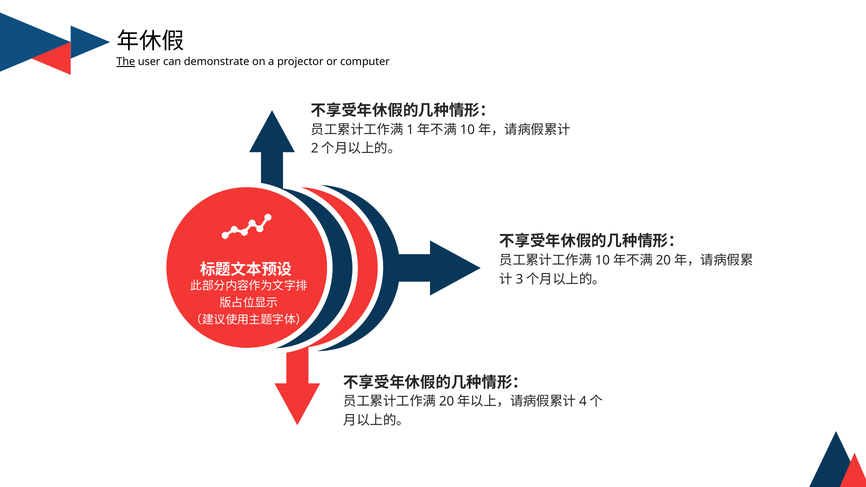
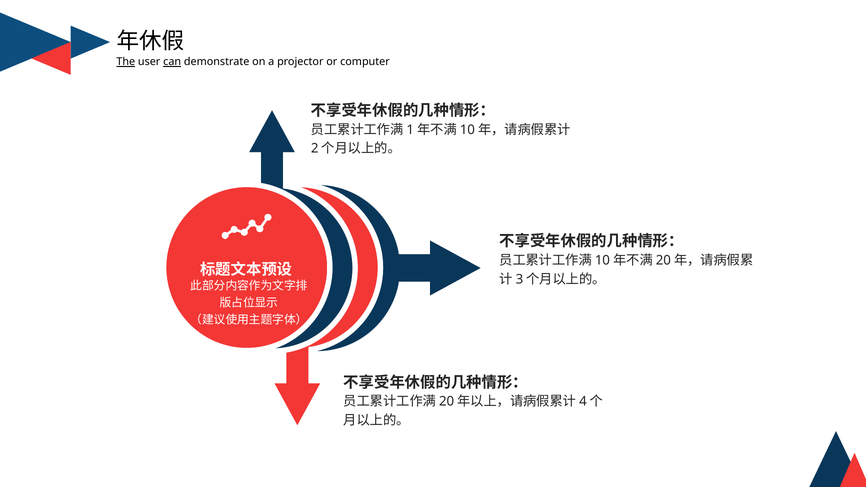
can underline: none -> present
